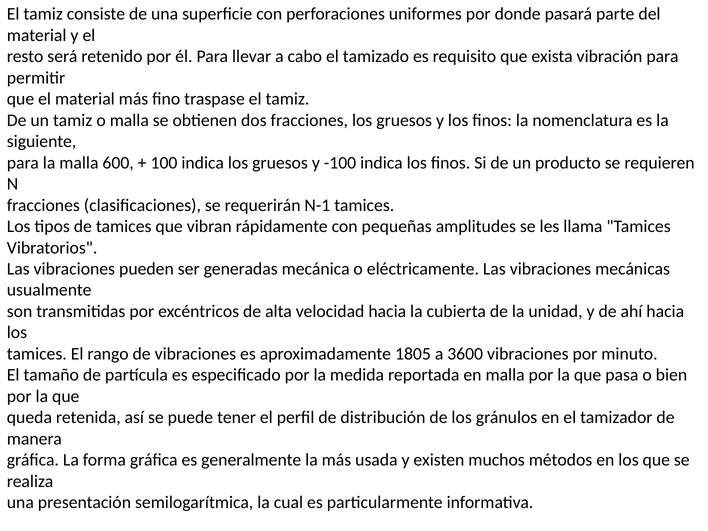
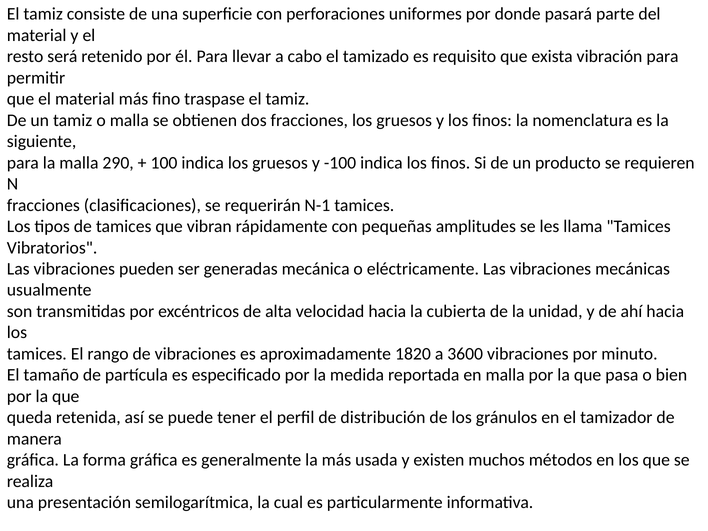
600: 600 -> 290
1805: 1805 -> 1820
